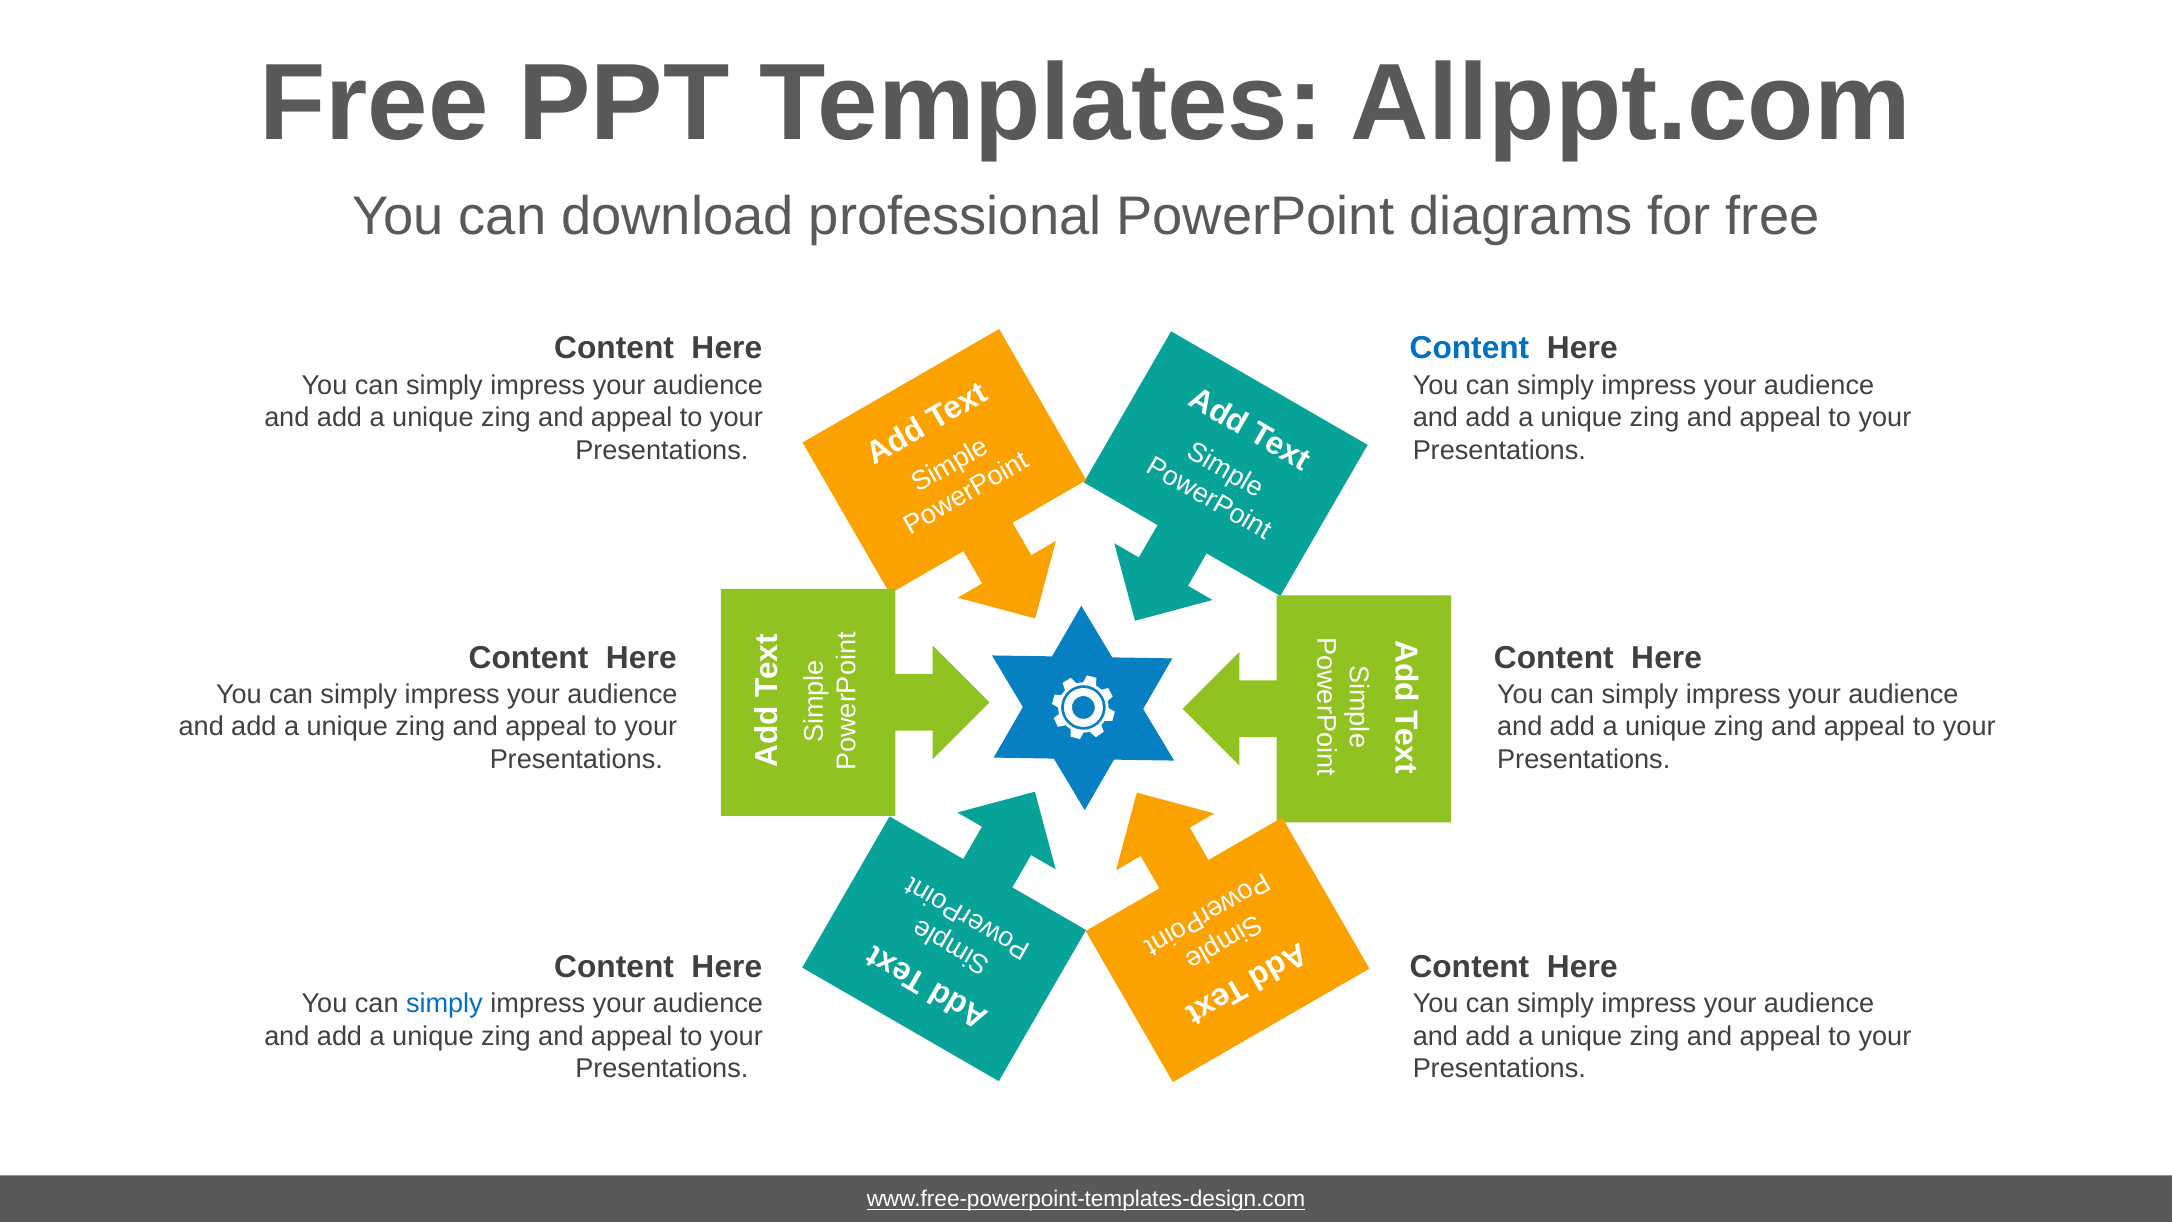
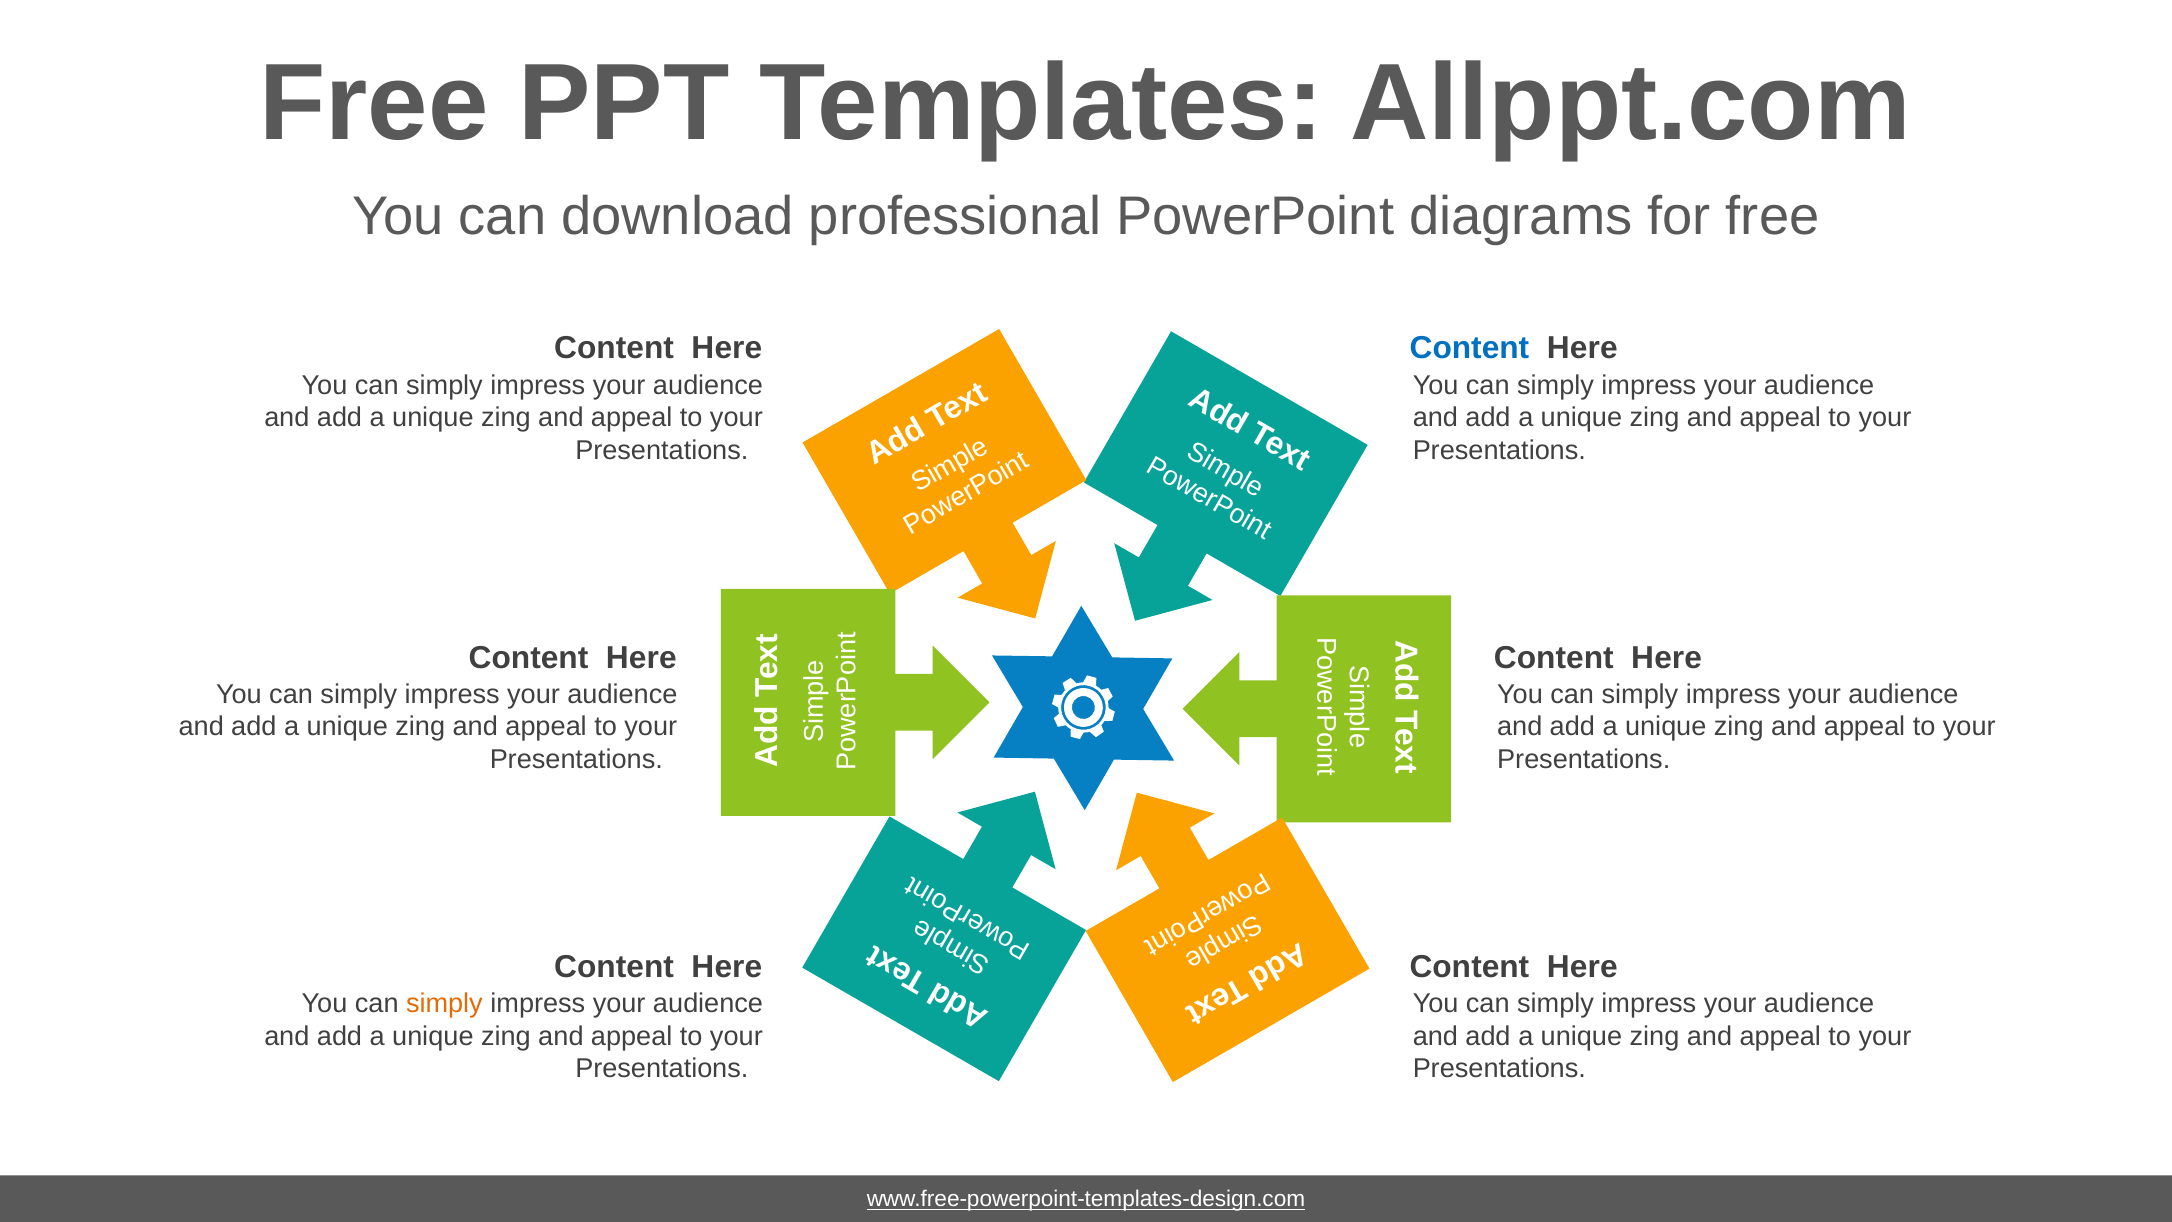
simply at (444, 1003) colour: blue -> orange
